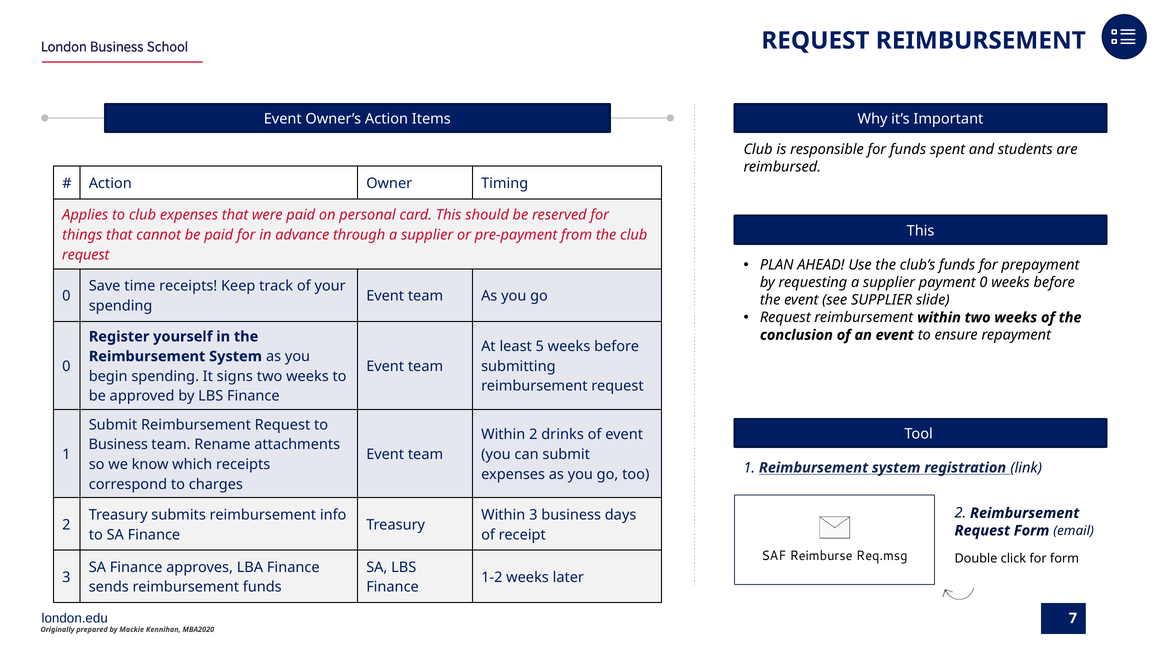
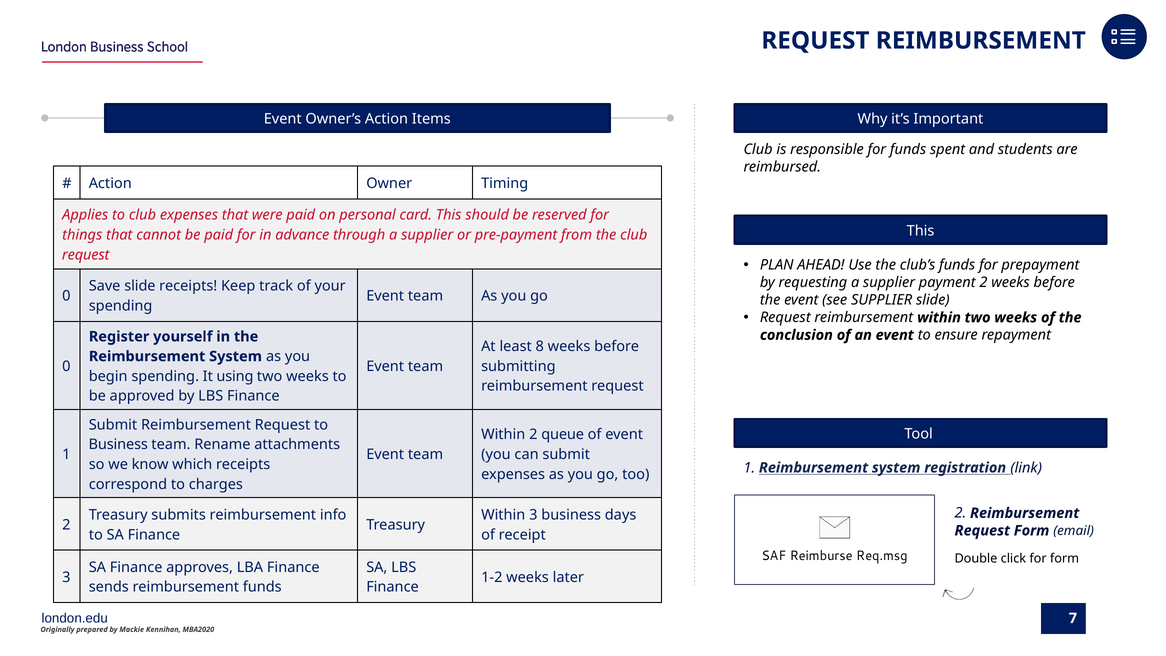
payment 0: 0 -> 2
Save time: time -> slide
5: 5 -> 8
signs: signs -> using
drinks: drinks -> queue
